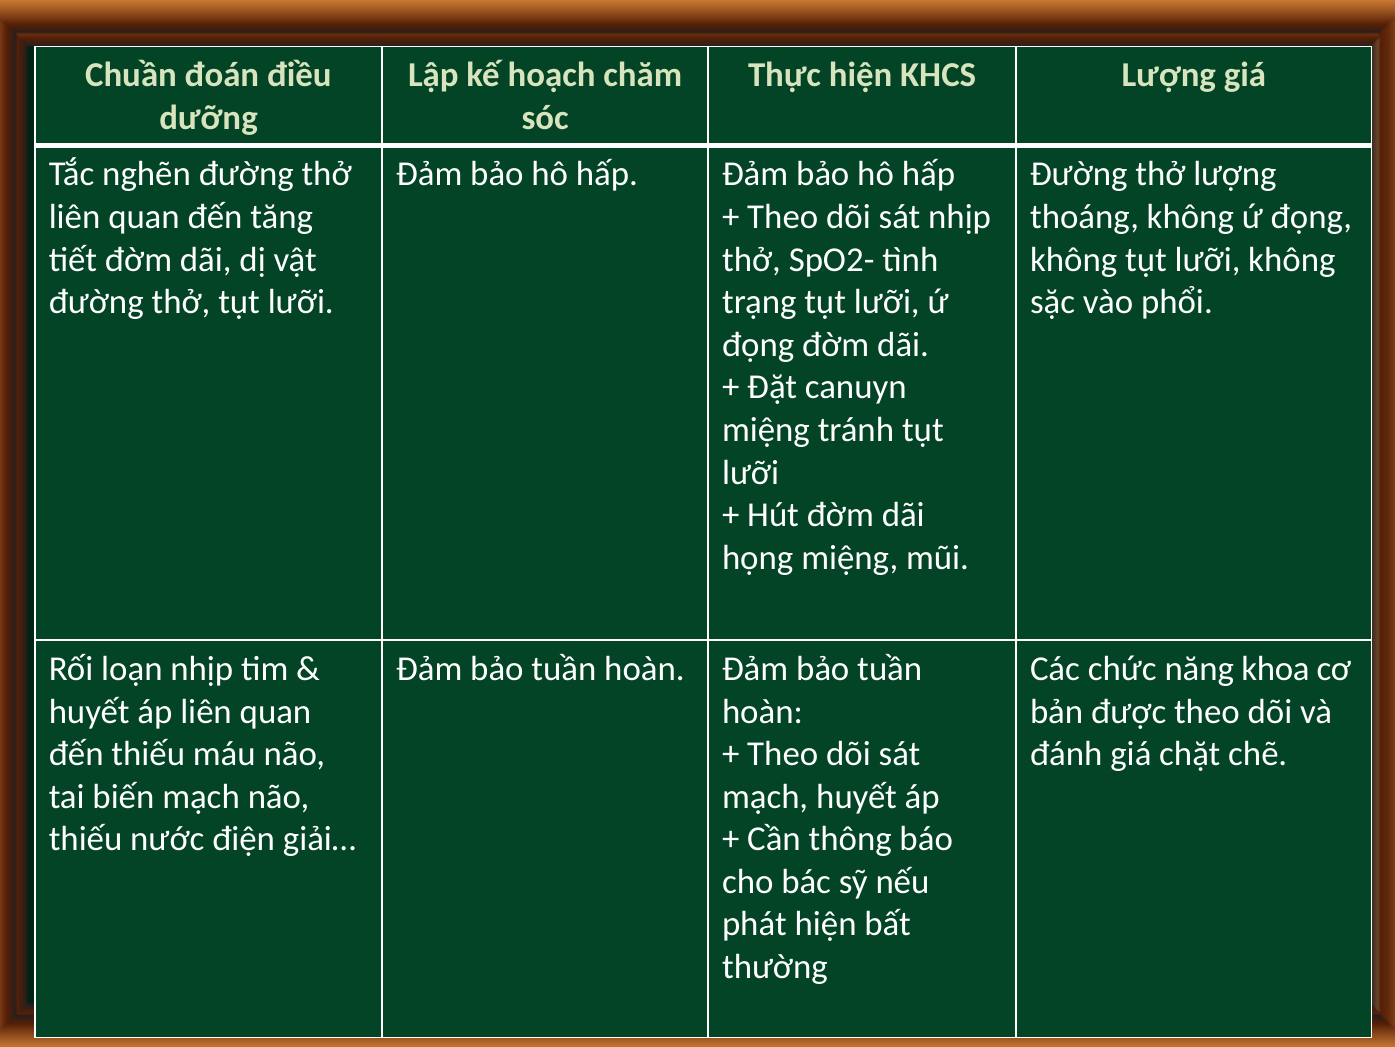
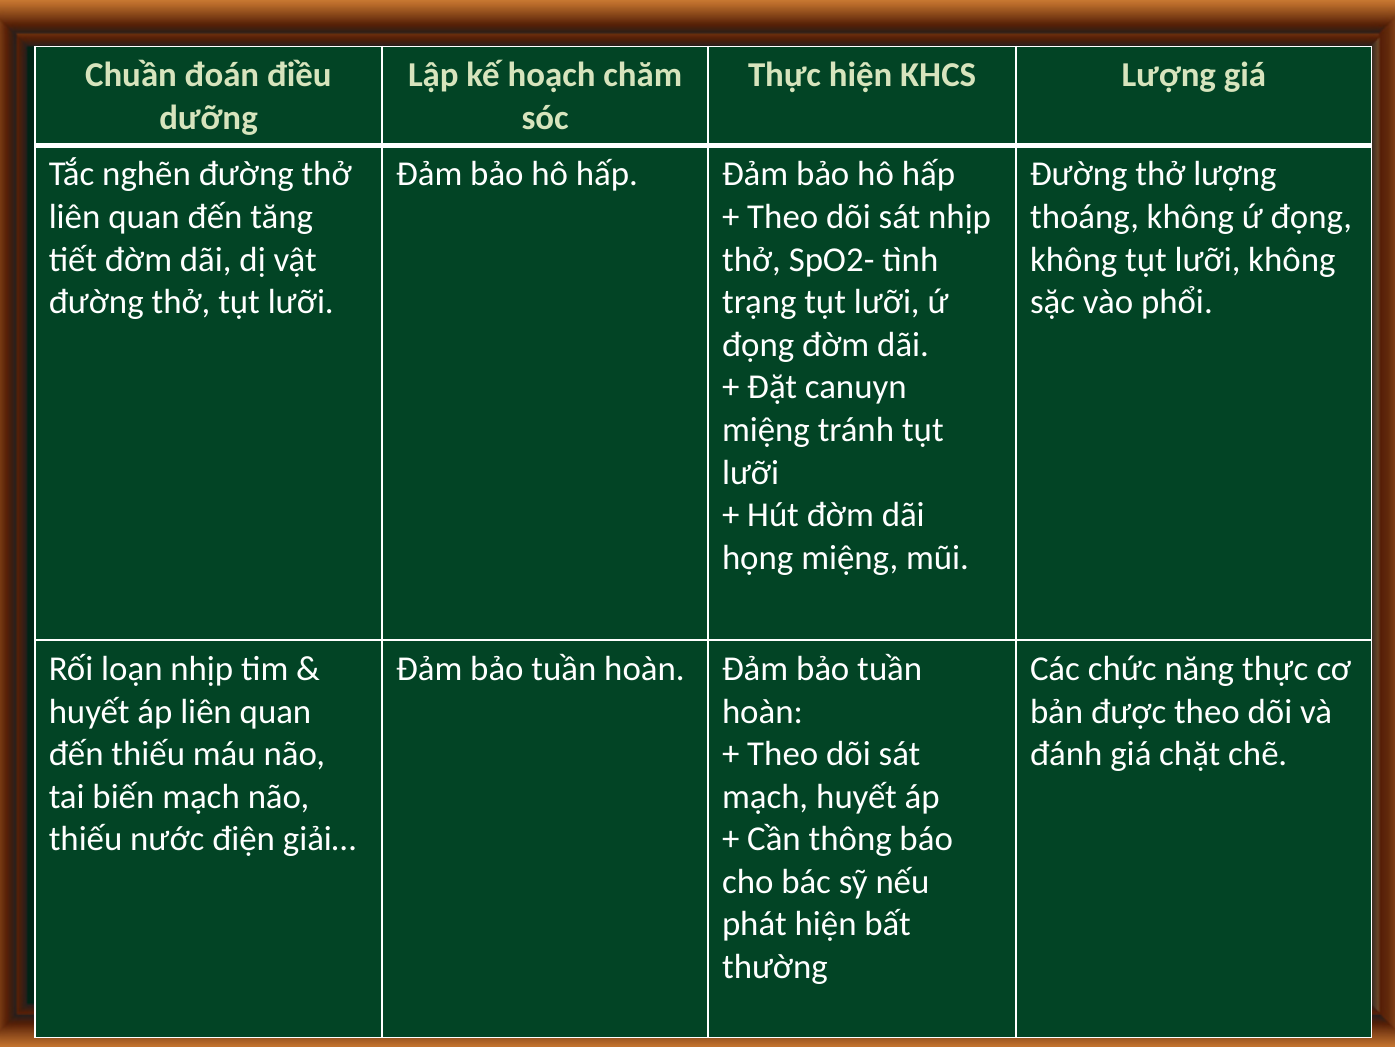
năng khoa: khoa -> thực
